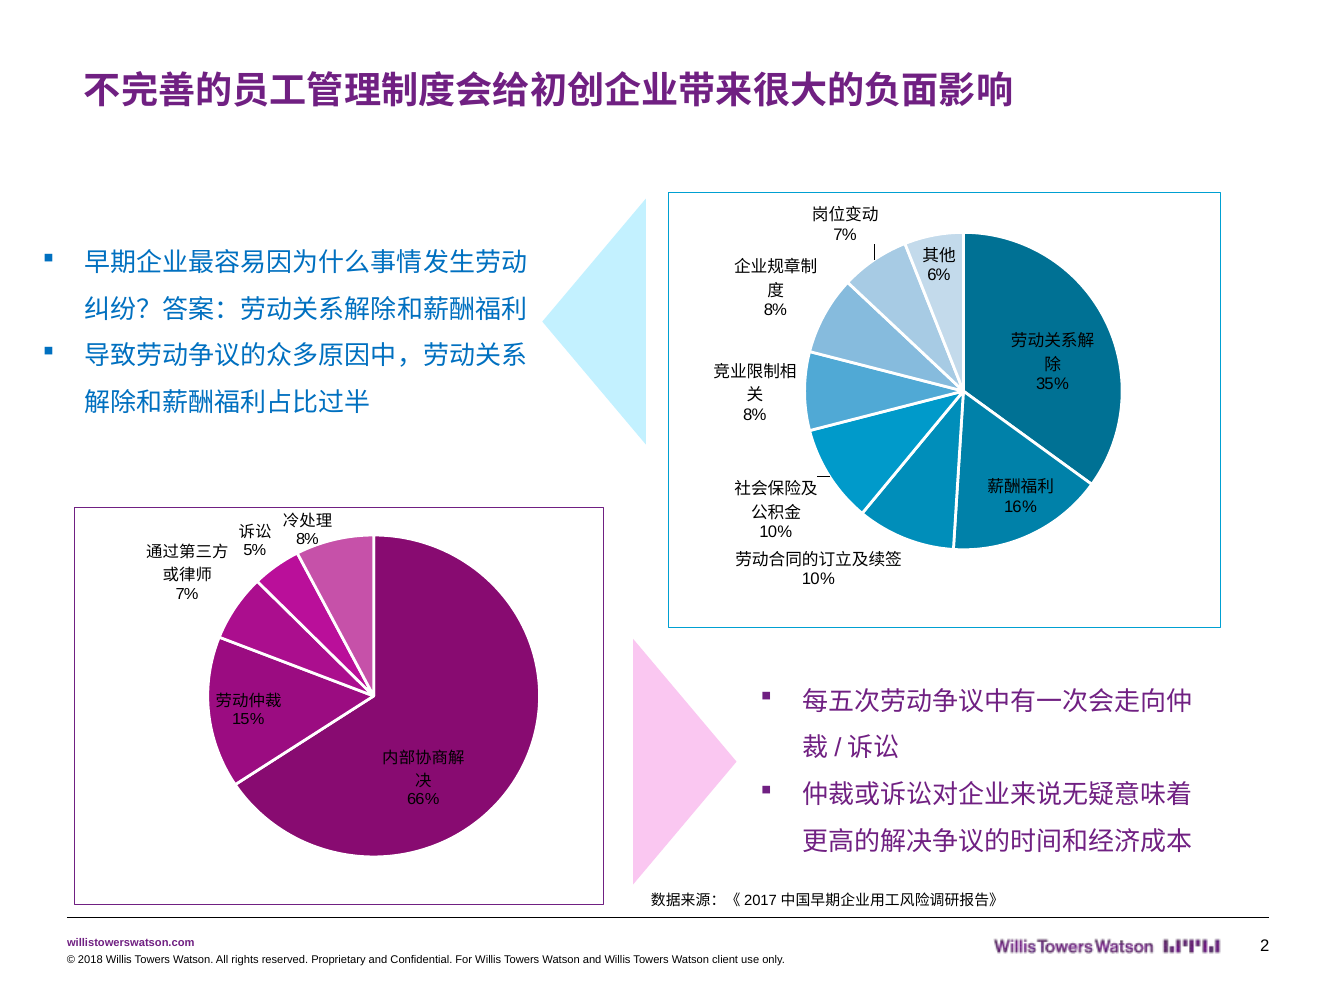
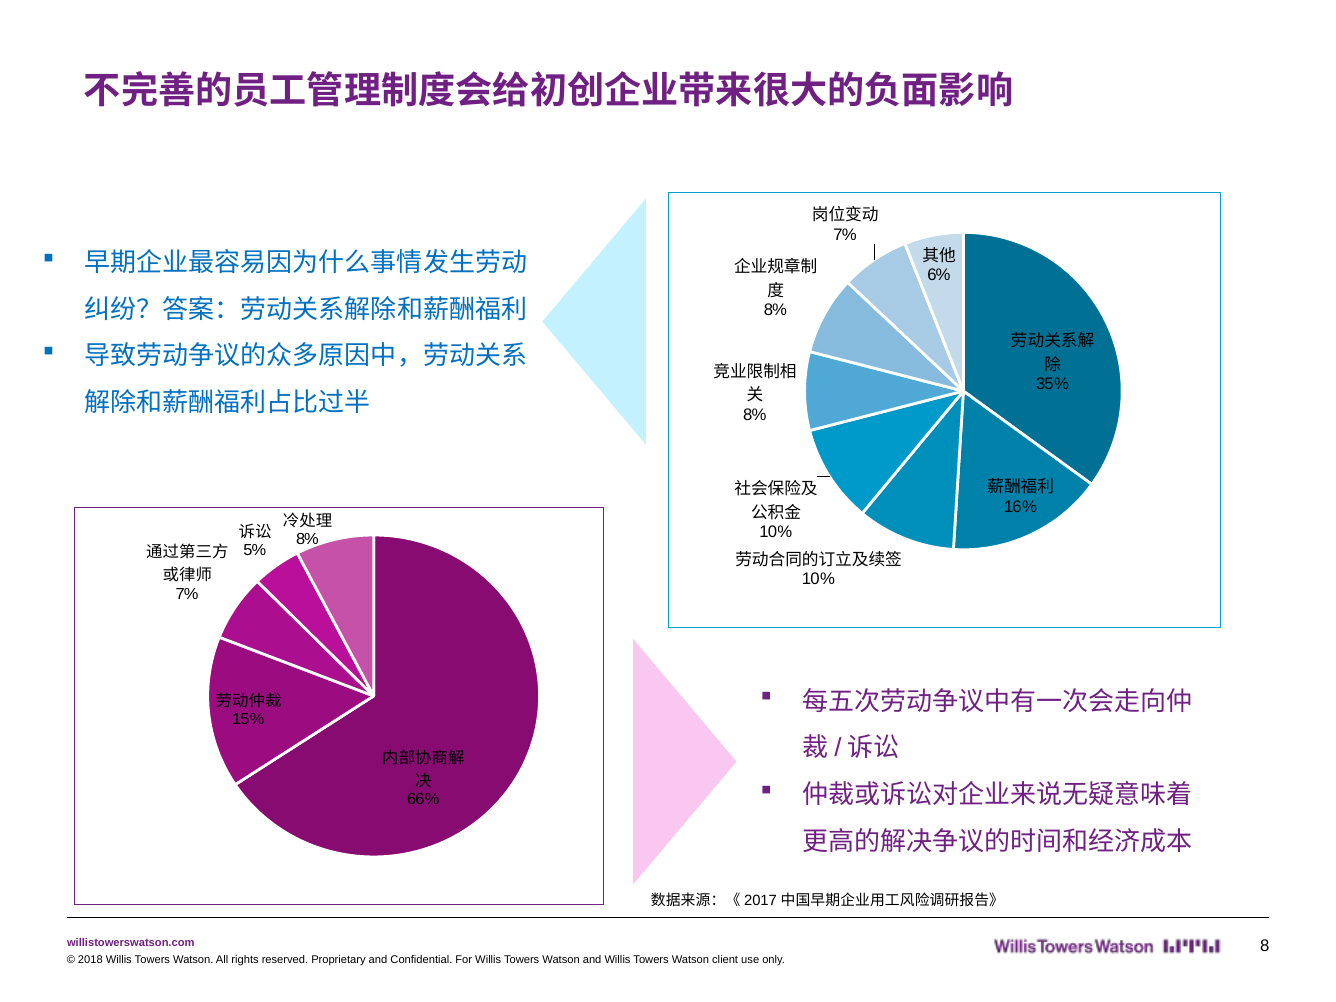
2: 2 -> 8
